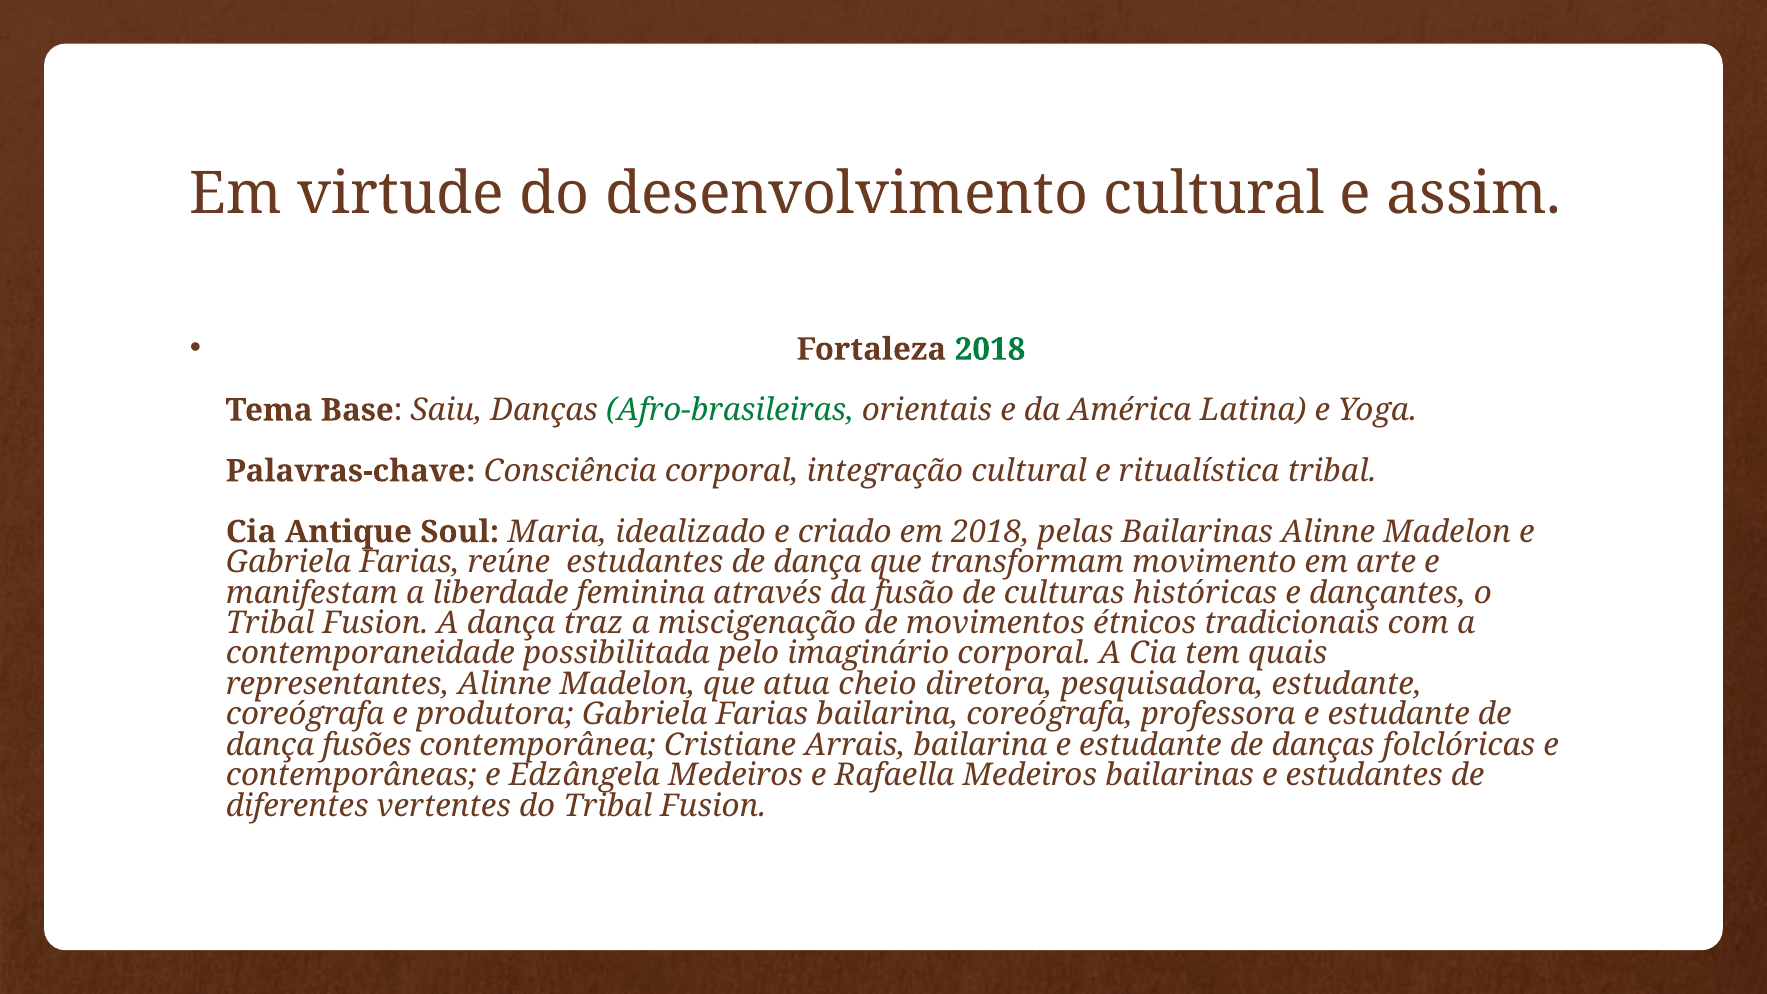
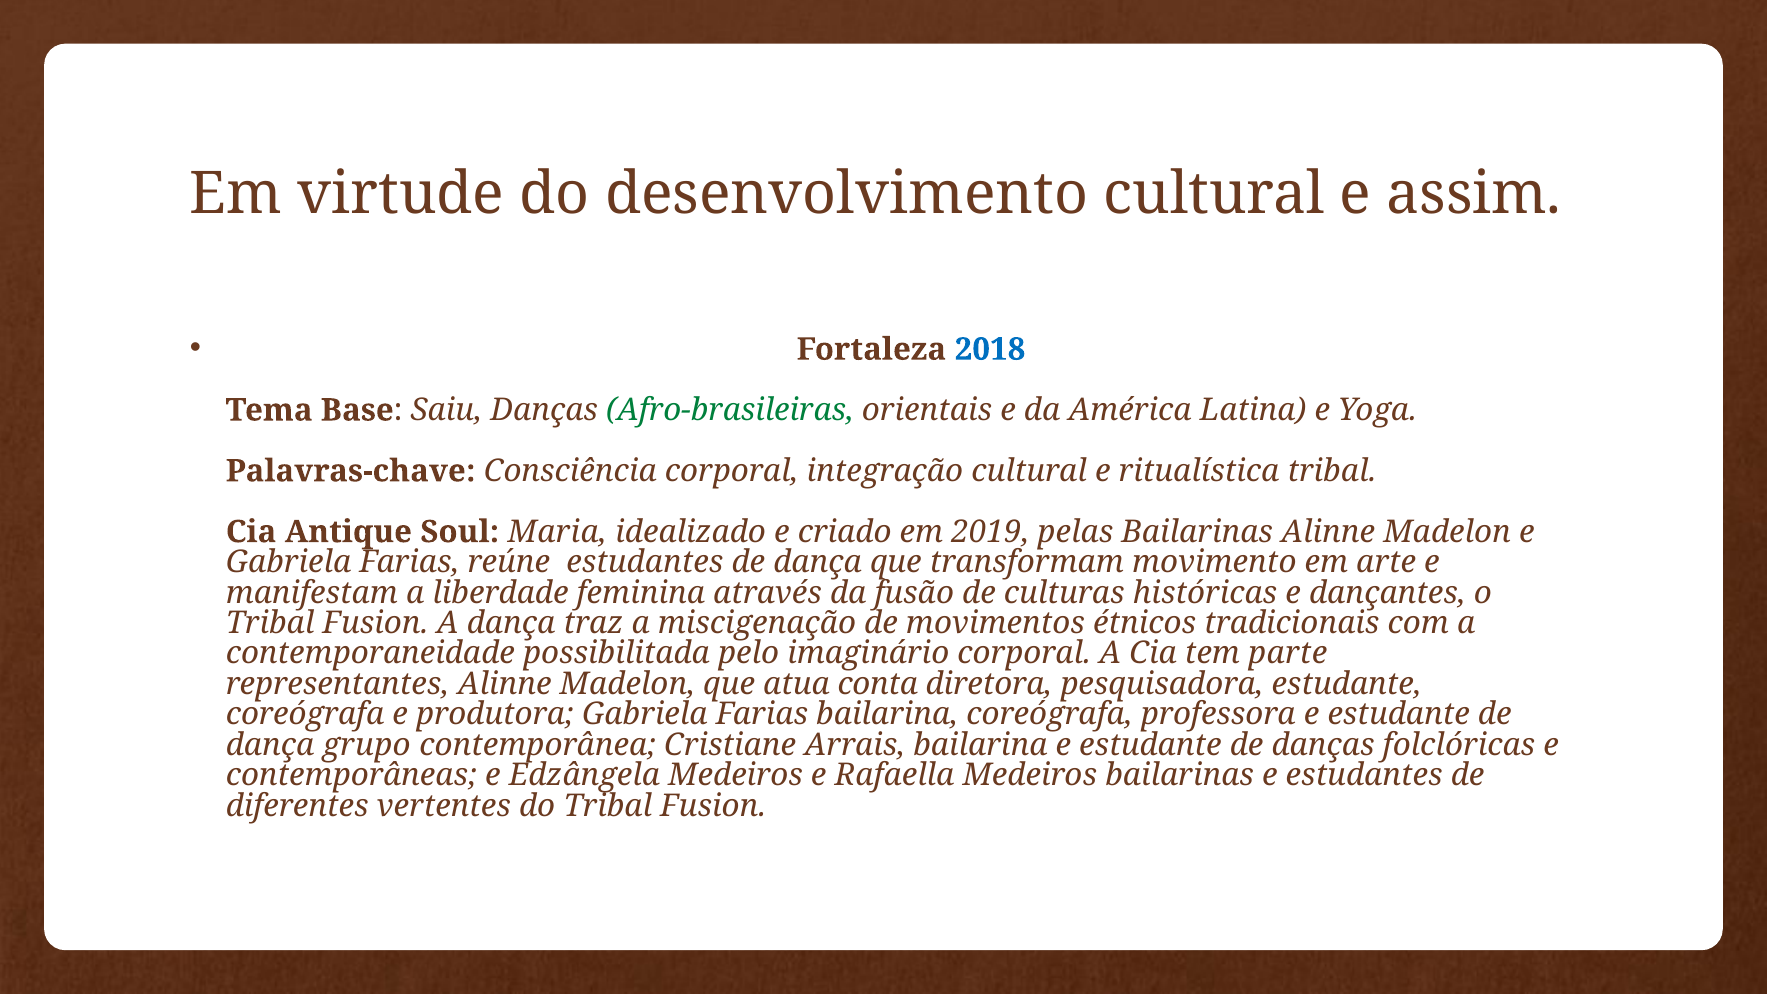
2018 at (990, 349) colour: green -> blue
em 2018: 2018 -> 2019
quais: quais -> parte
cheio: cheio -> conta
fusões: fusões -> grupo
